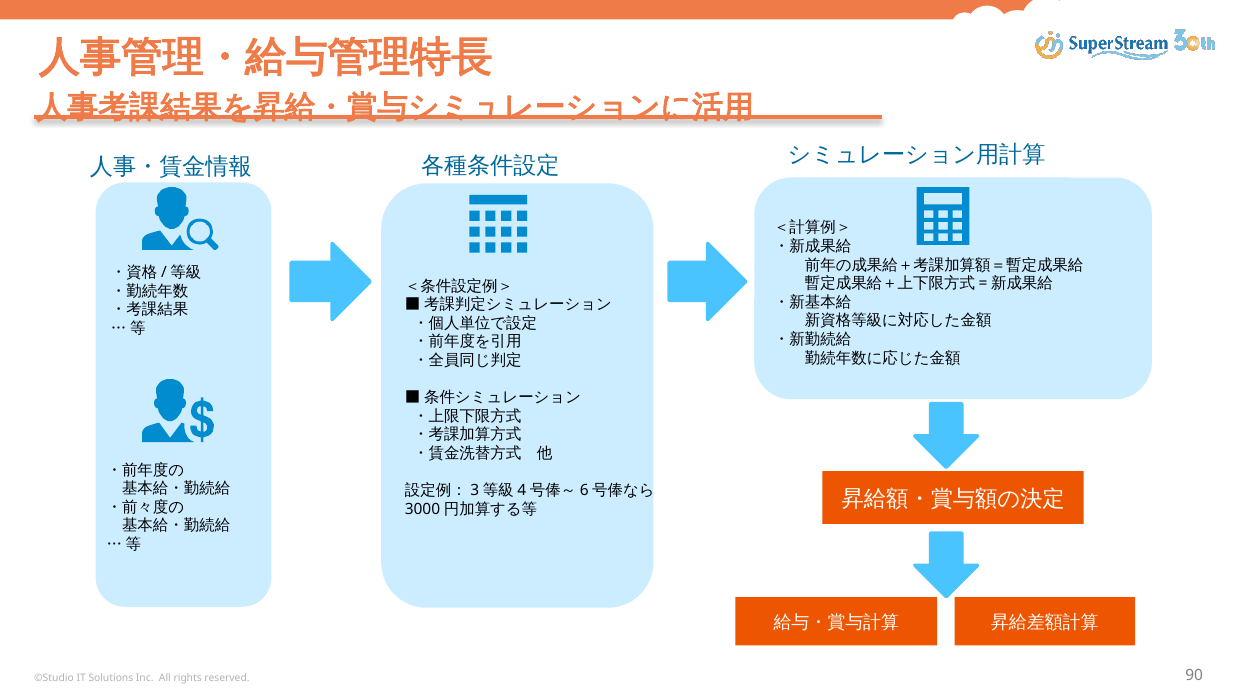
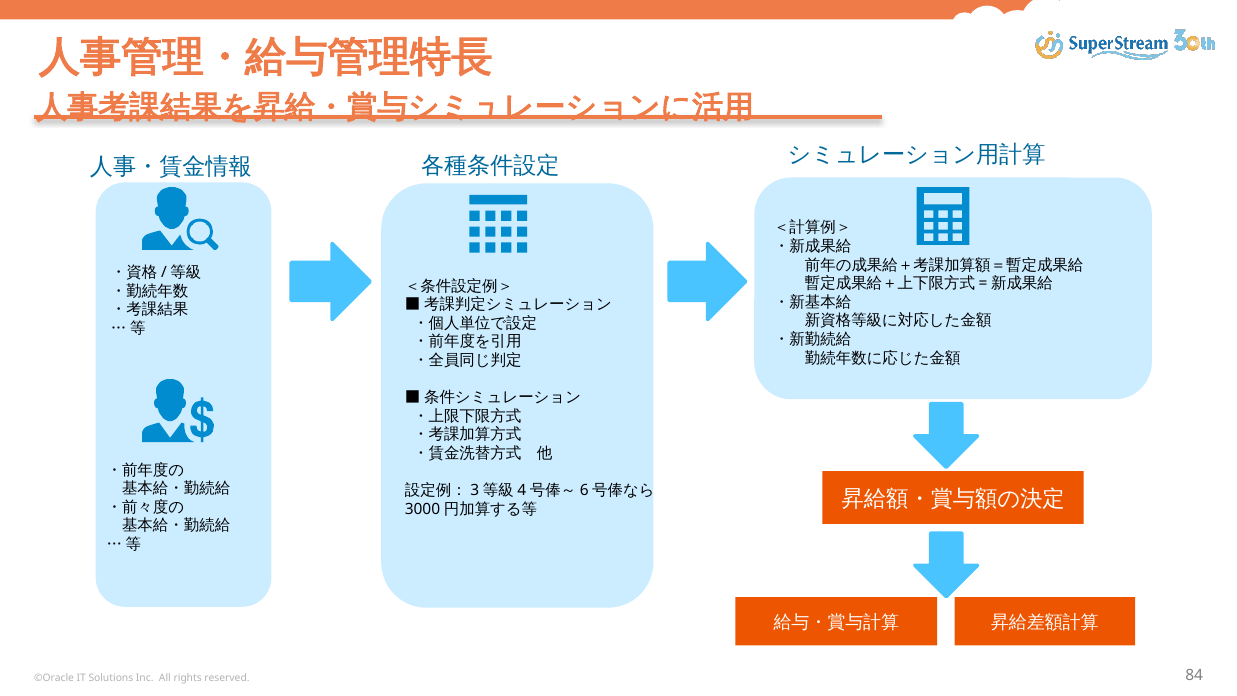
©Studio: ©Studio -> ©Oracle
90: 90 -> 84
